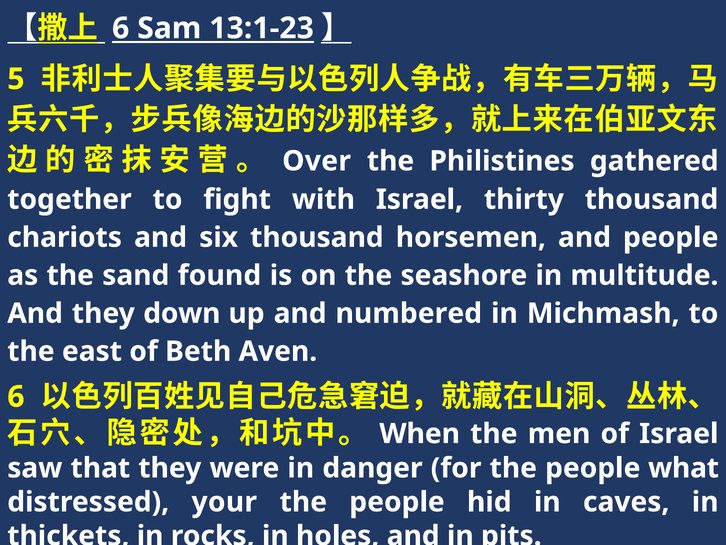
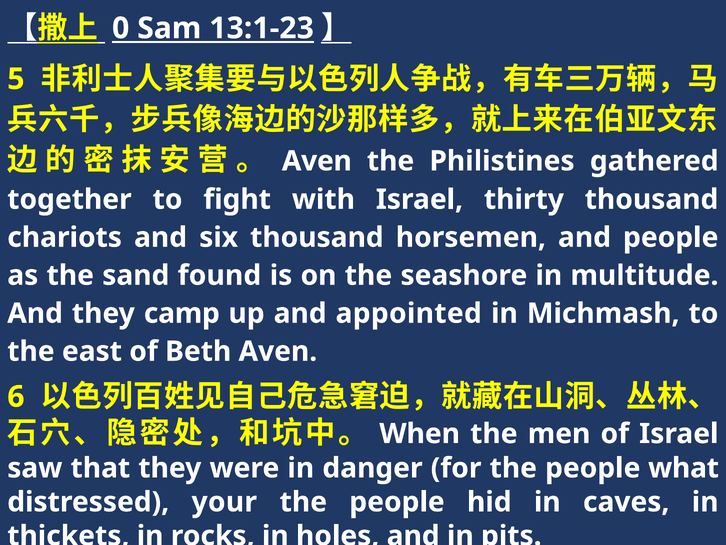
6 at (121, 28): 6 -> 0
Over at (317, 161): Over -> Aven
down: down -> camp
numbered: numbered -> appointed
